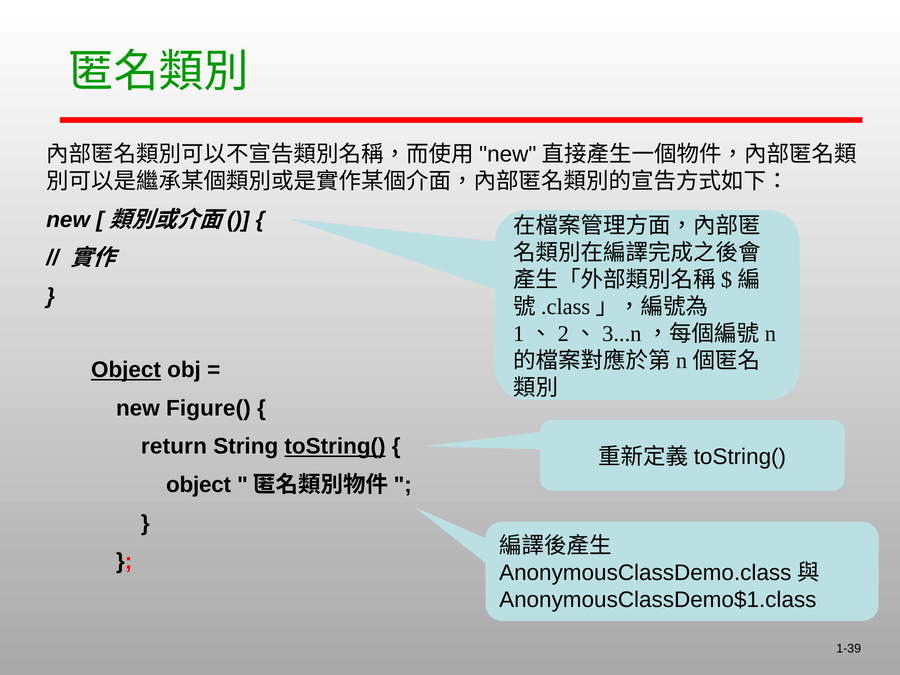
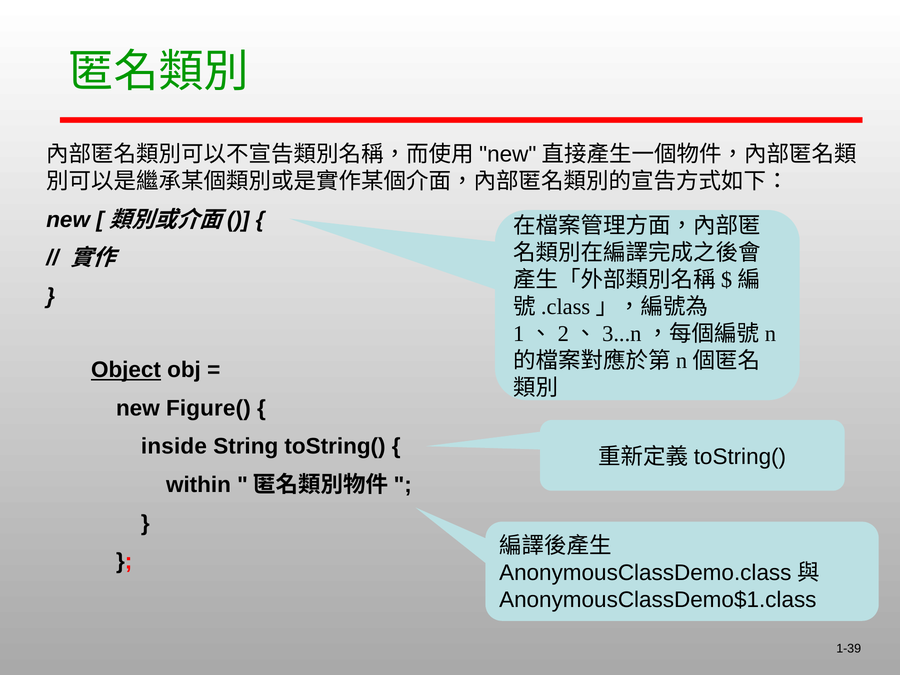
return: return -> inside
toString( underline: present -> none
object at (199, 485): object -> within
